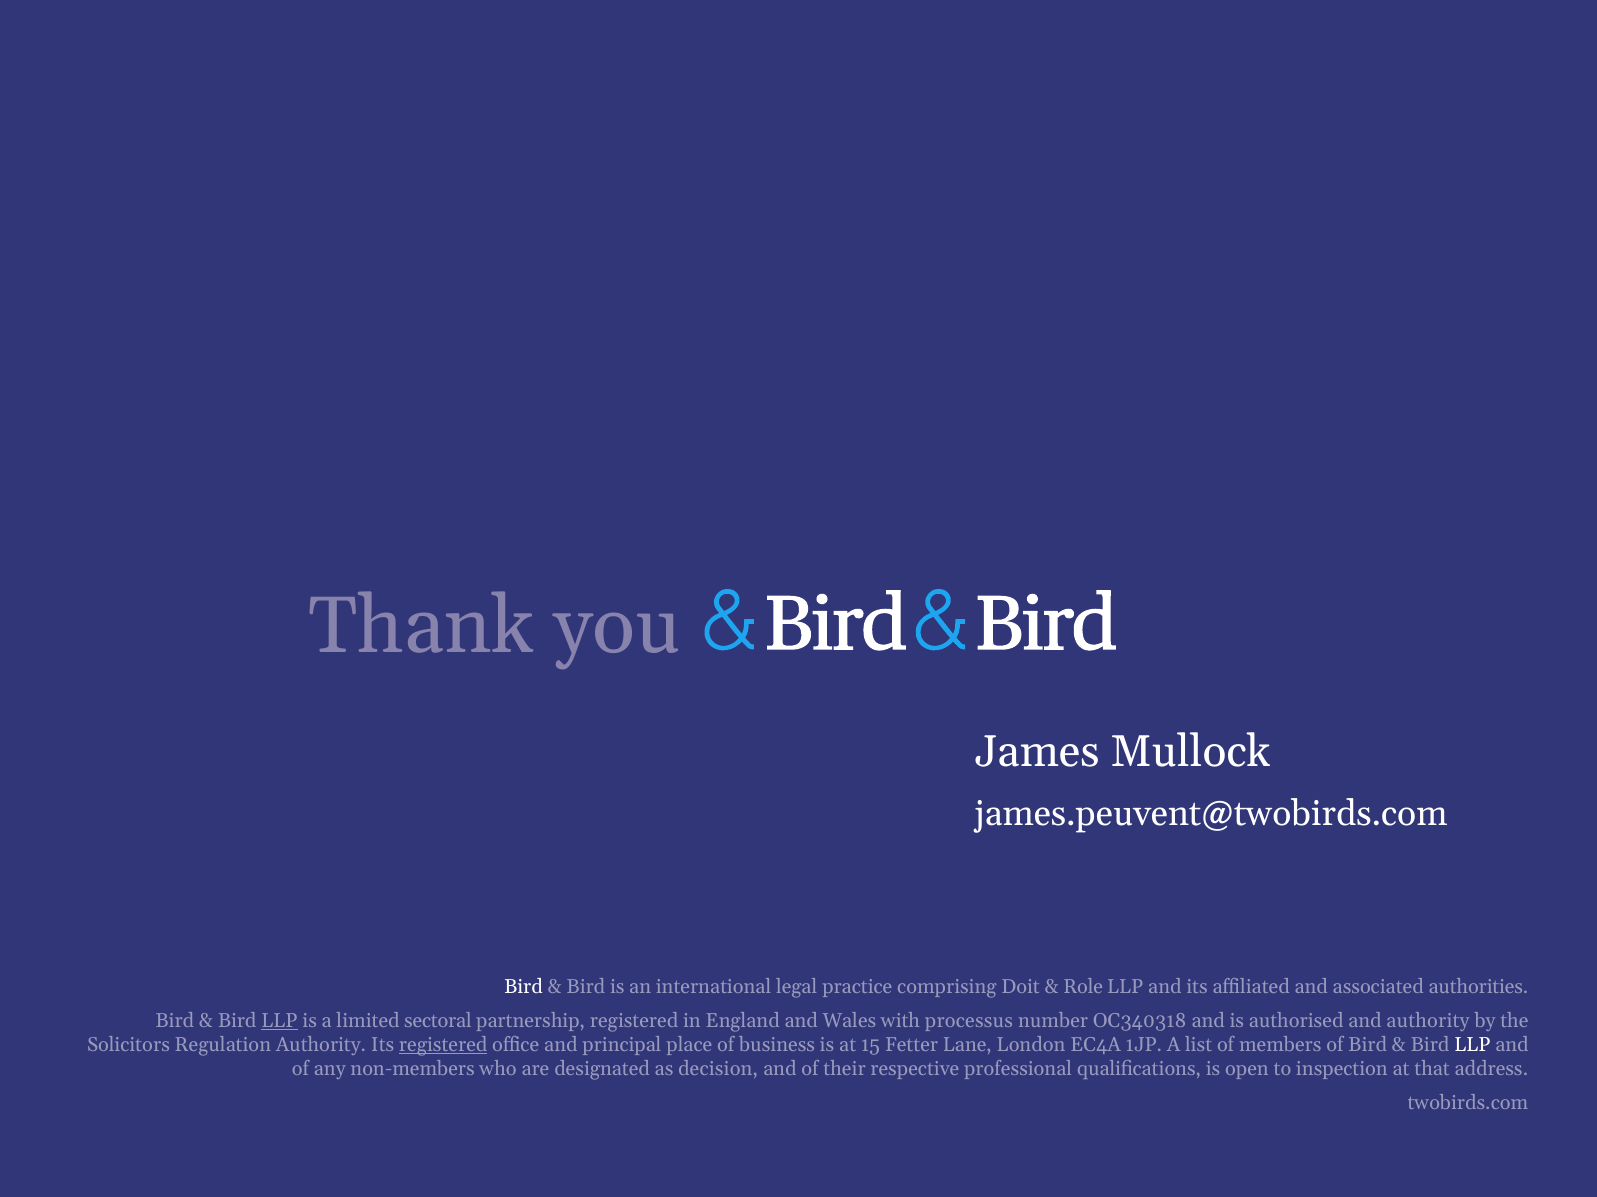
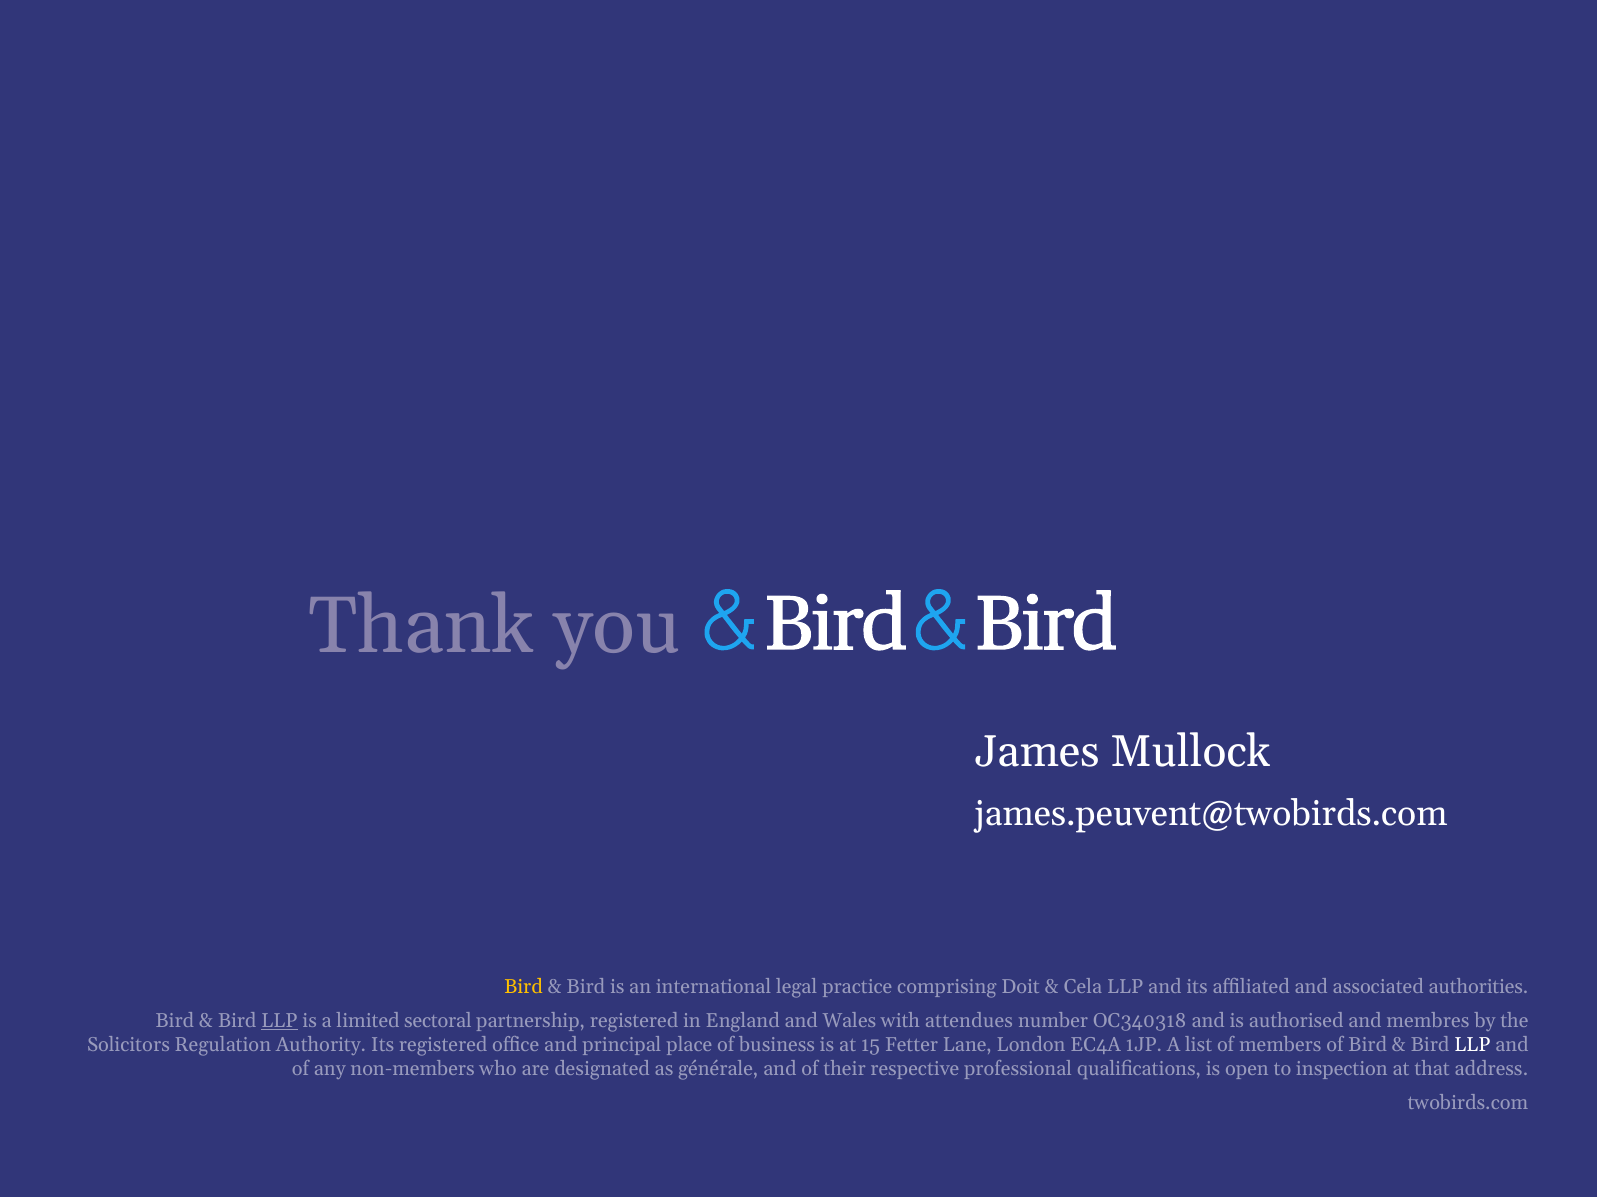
Bird at (524, 988) colour: white -> yellow
Role: Role -> Cela
processus: processus -> attendues
and authority: authority -> membres
registered at (443, 1046) underline: present -> none
decision: decision -> générale
